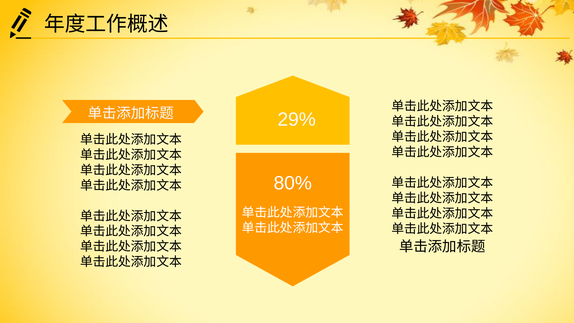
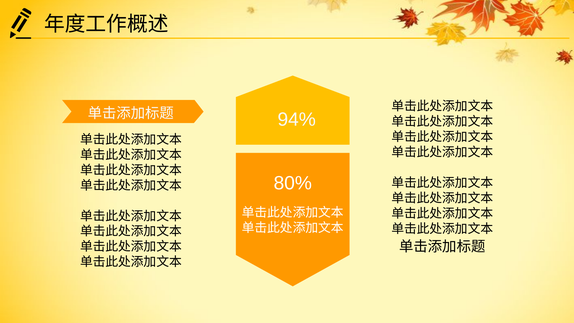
29%: 29% -> 94%
